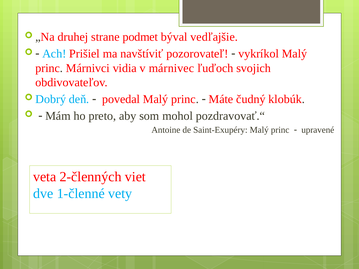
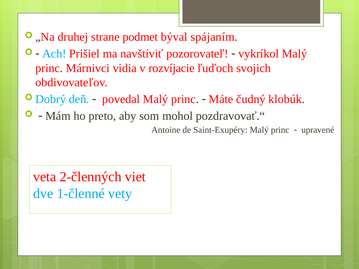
vedľajšie: vedľajšie -> spájaním
márnivec: márnivec -> rozvíjacie
